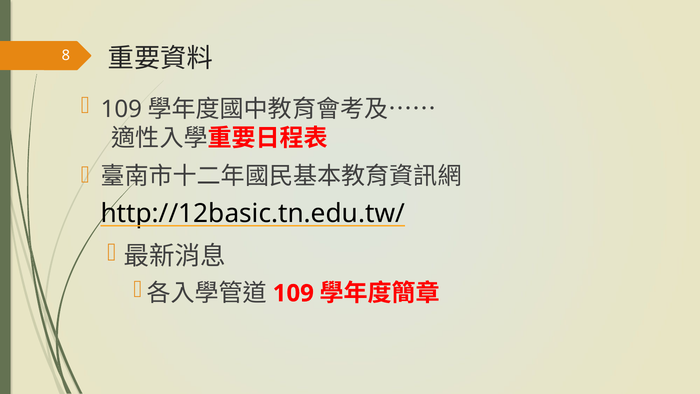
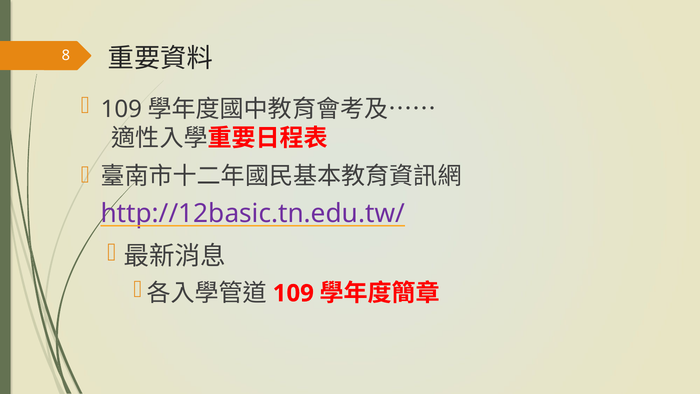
http://12basic.tn.edu.tw/ colour: black -> purple
